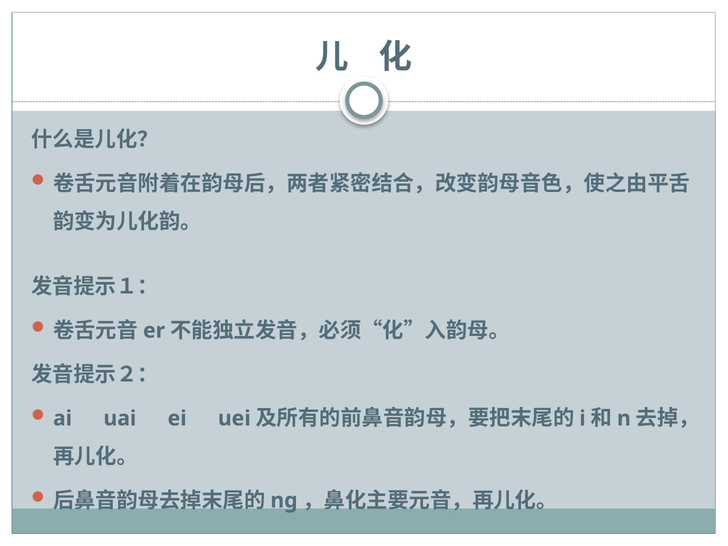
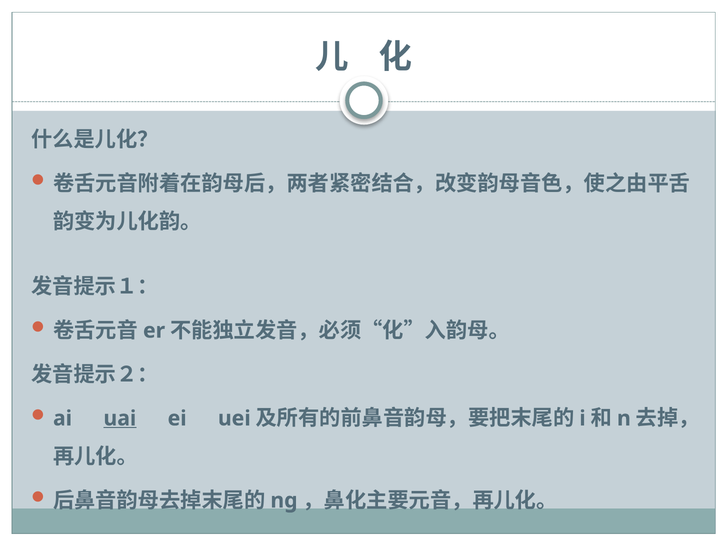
uai underline: none -> present
